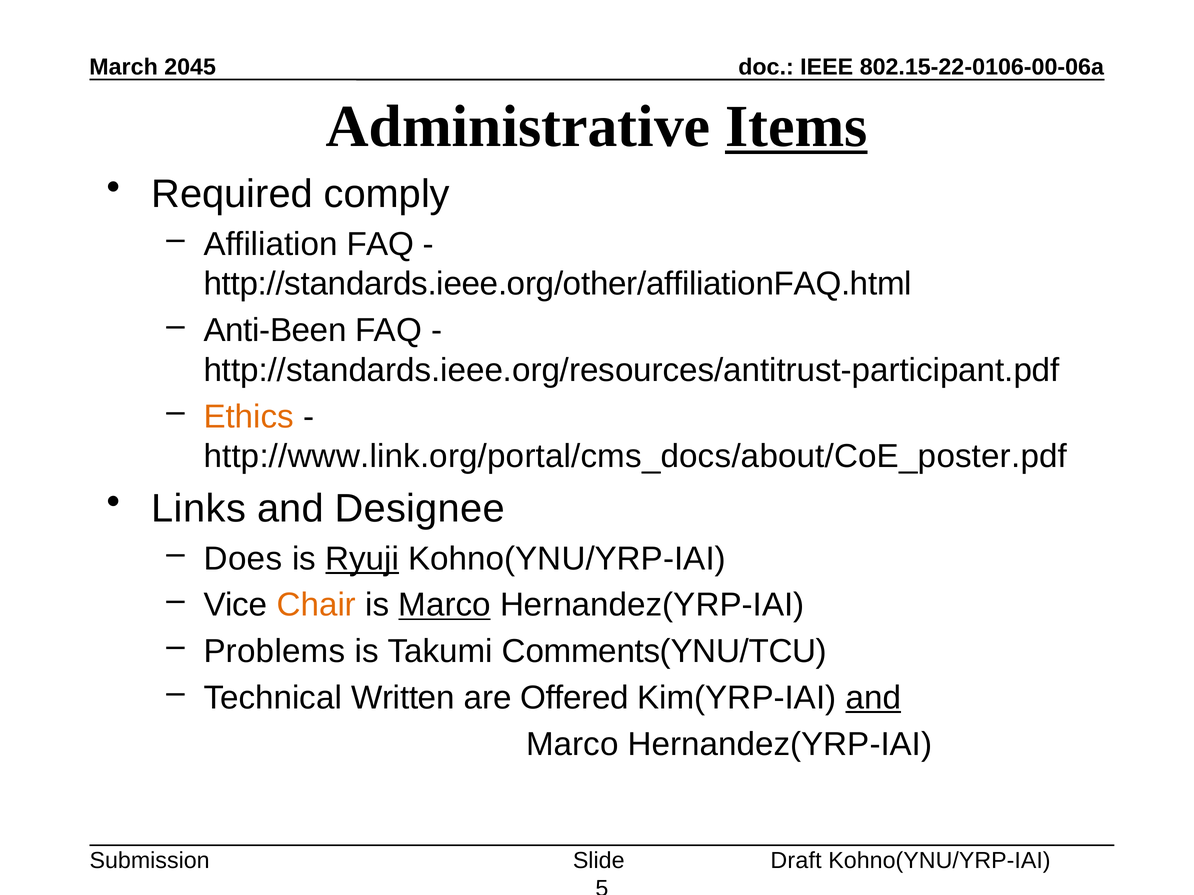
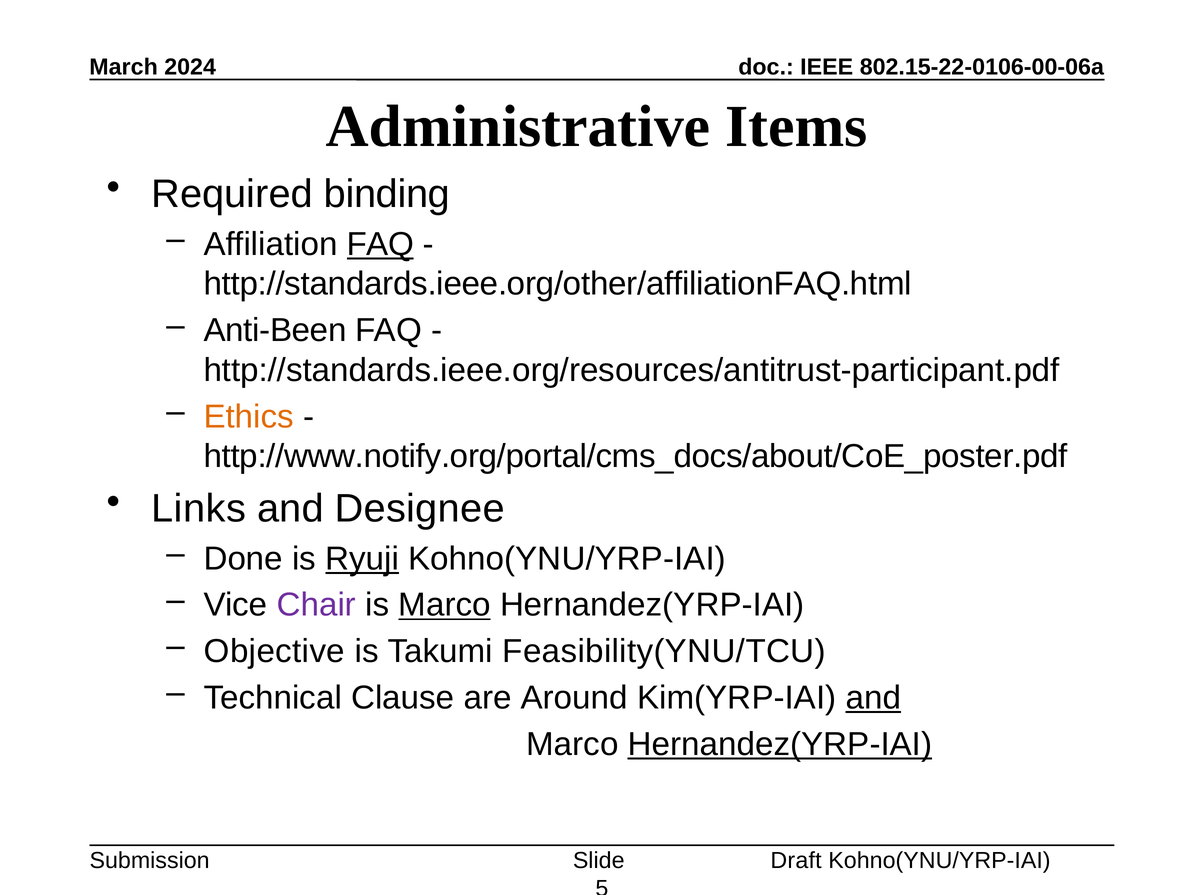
2045: 2045 -> 2024
Items underline: present -> none
comply: comply -> binding
FAQ at (380, 244) underline: none -> present
http://www.link.org/portal/cms_docs/about/CoE_poster.pdf: http://www.link.org/portal/cms_docs/about/CoE_poster.pdf -> http://www.notify.org/portal/cms_docs/about/CoE_poster.pdf
Does: Does -> Done
Chair colour: orange -> purple
Problems: Problems -> Objective
Comments(YNU/TCU: Comments(YNU/TCU -> Feasibility(YNU/TCU
Written: Written -> Clause
Offered: Offered -> Around
Hernandez(YRP-IAI at (780, 745) underline: none -> present
